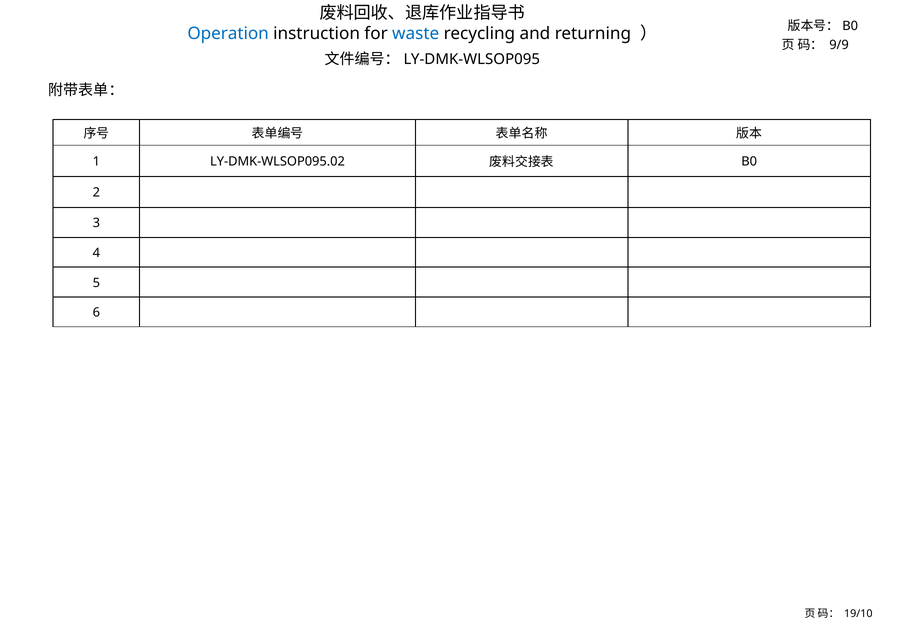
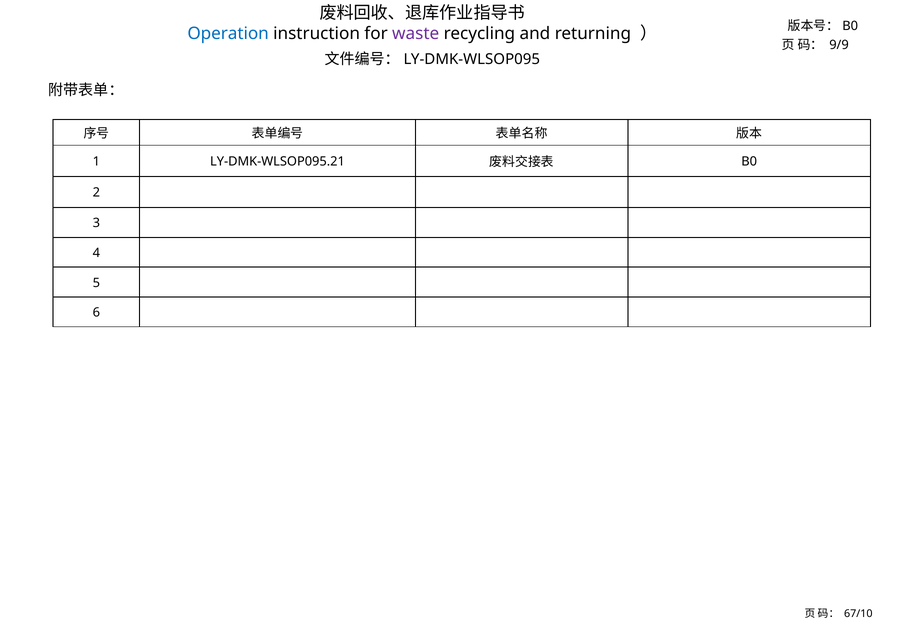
waste colour: blue -> purple
LY-DMK-WLSOP095.02: LY-DMK-WLSOP095.02 -> LY-DMK-WLSOP095.21
19/10: 19/10 -> 67/10
